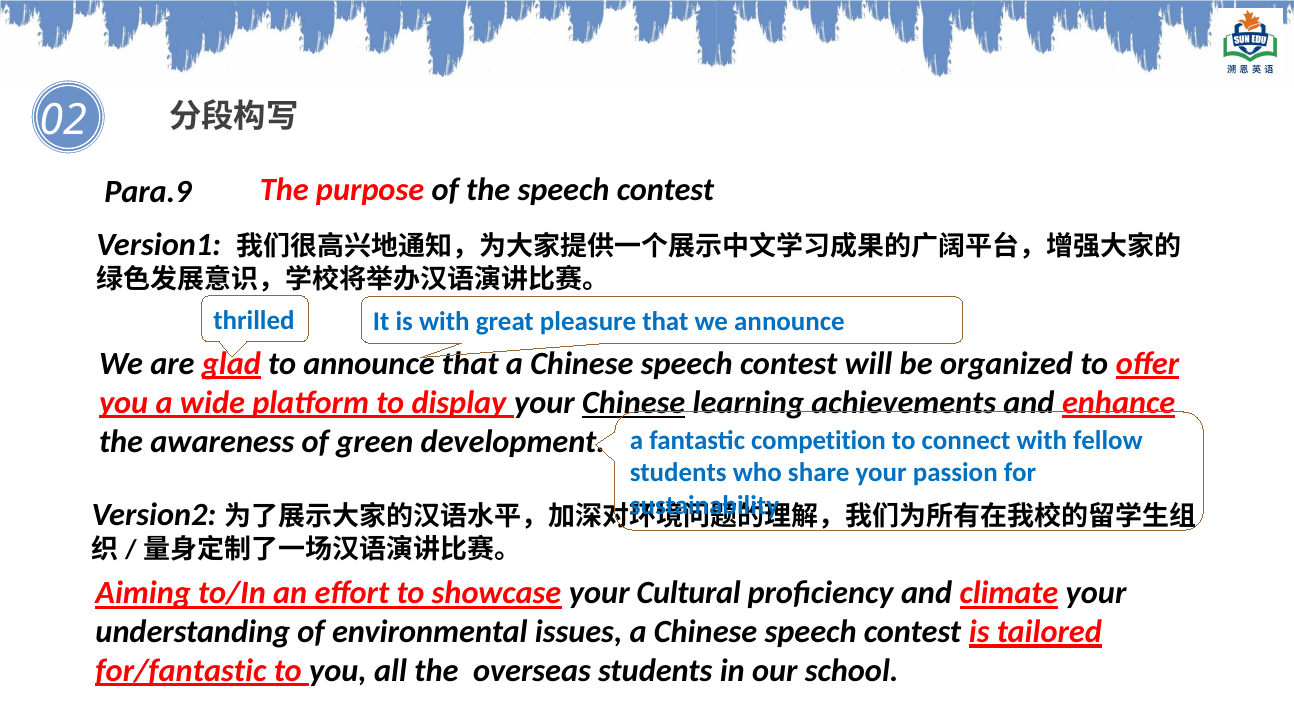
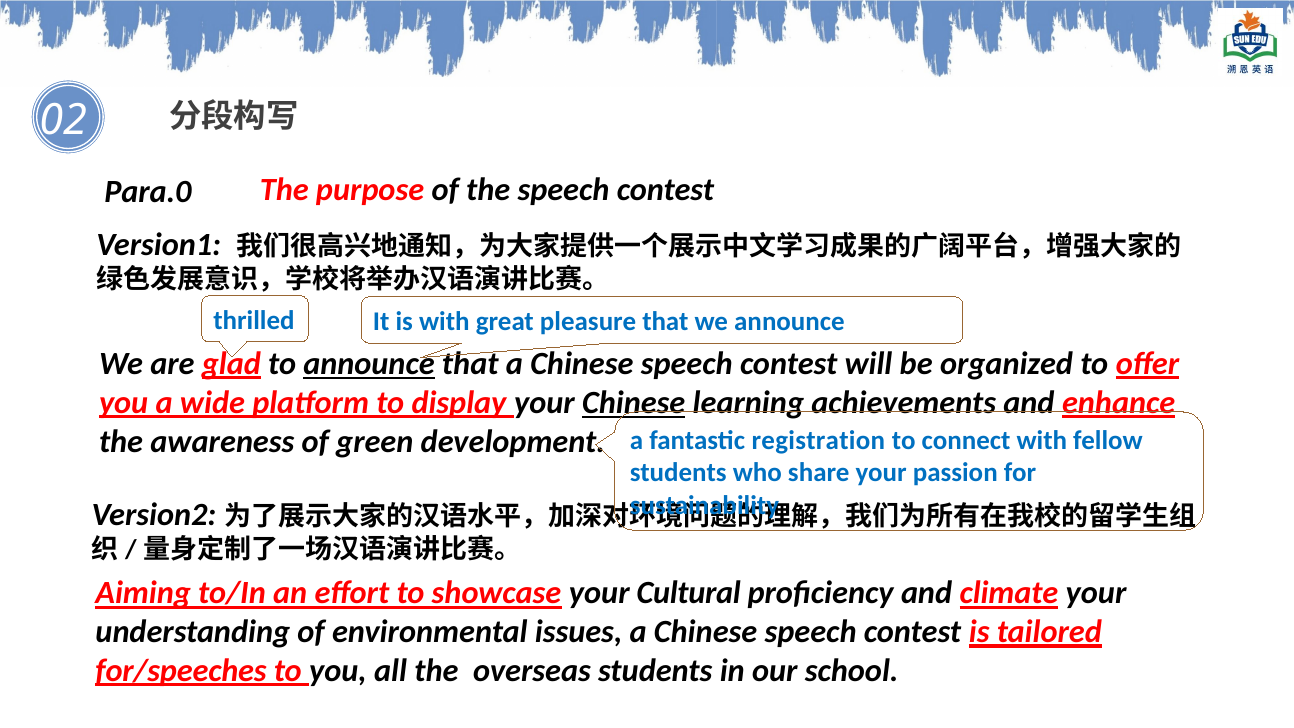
Para.9: Para.9 -> Para.0
announce at (369, 364) underline: none -> present
competition: competition -> registration
for/fantastic: for/fantastic -> for/speeches
